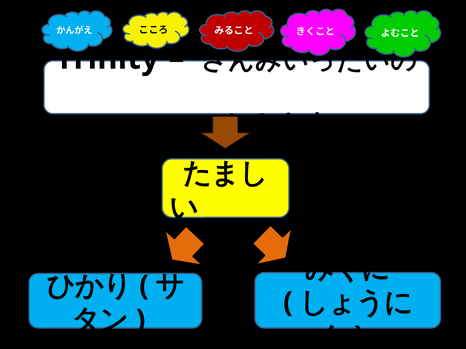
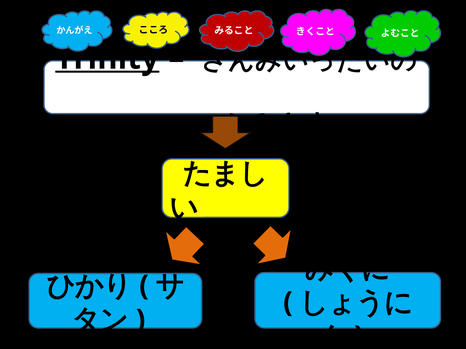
Trinity underline: none -> present
